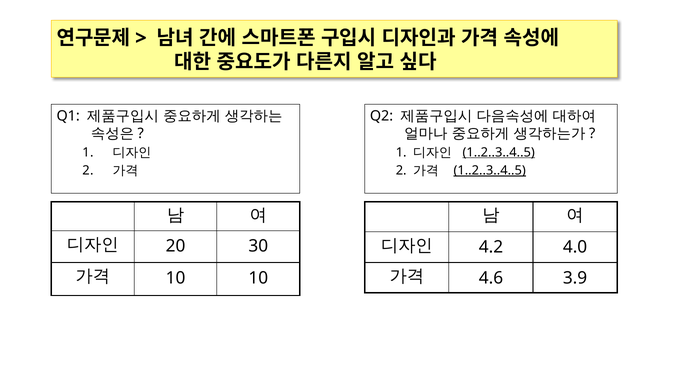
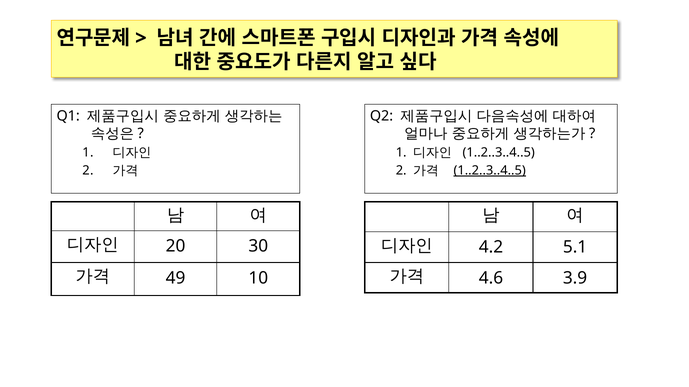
1..2..3..4..5 at (499, 152) underline: present -> none
4.0: 4.0 -> 5.1
10 at (176, 278): 10 -> 49
